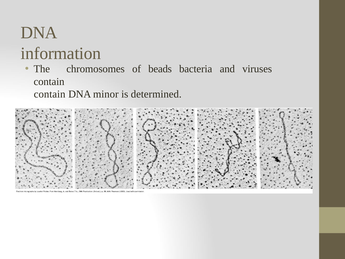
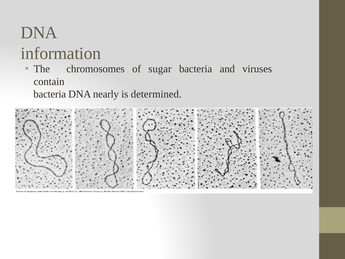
beads: beads -> sugar
contain at (50, 94): contain -> bacteria
minor: minor -> nearly
